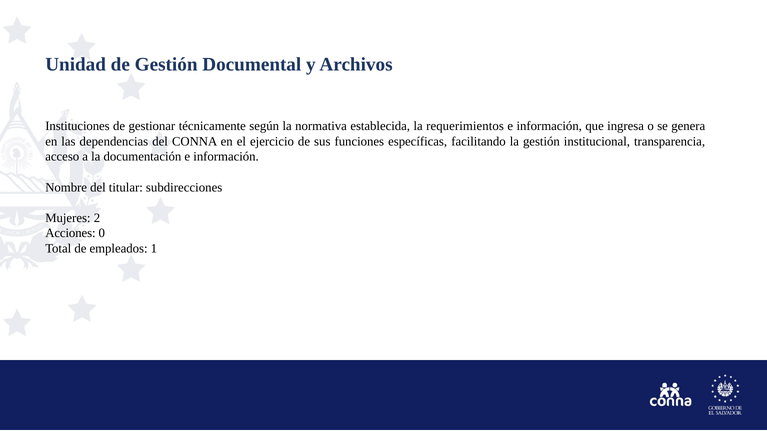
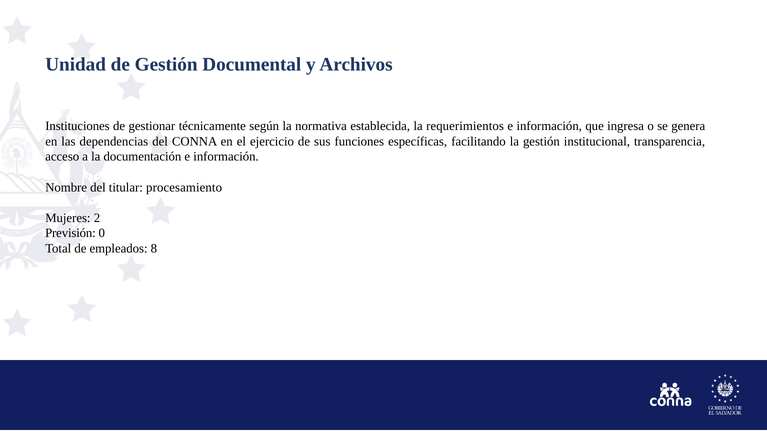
subdirecciones: subdirecciones -> procesamiento
Acciones: Acciones -> Previsión
1: 1 -> 8
